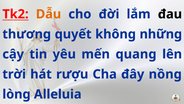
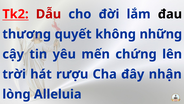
Dẫu colour: orange -> red
quang: quang -> chứng
nồng: nồng -> nhận
